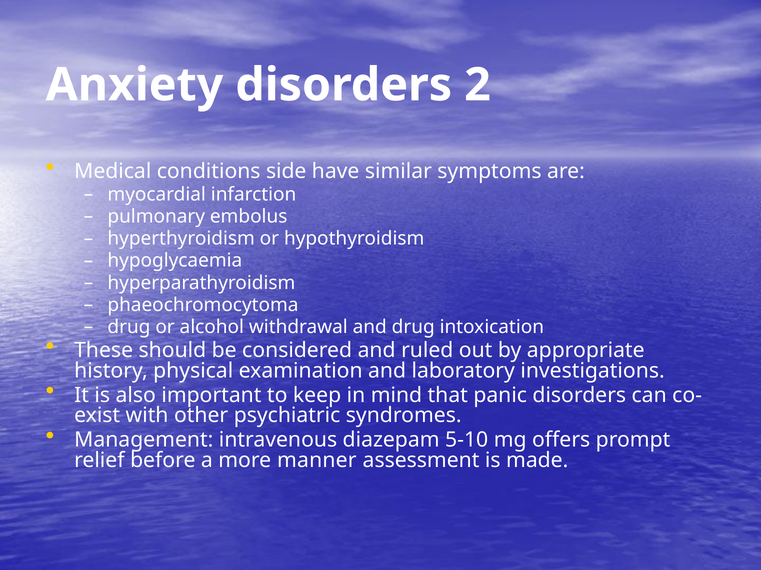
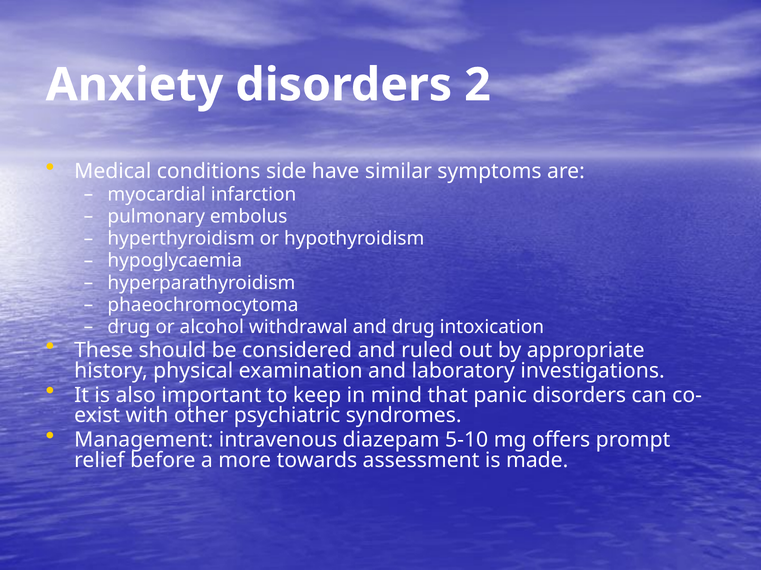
manner: manner -> towards
